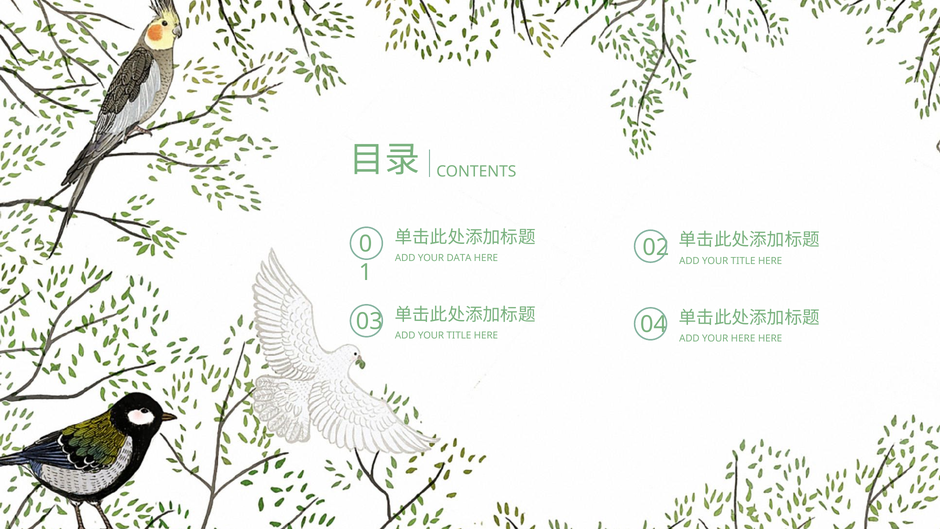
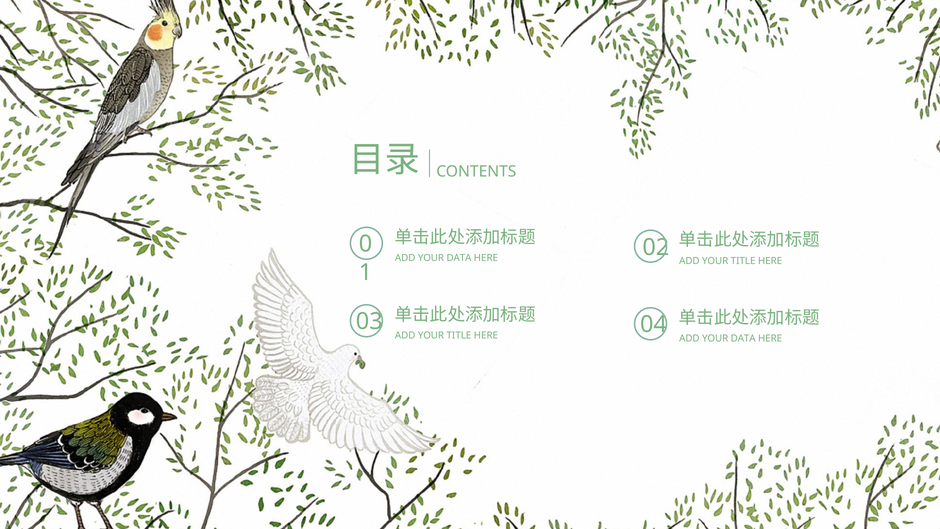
HERE at (743, 338): HERE -> DATA
